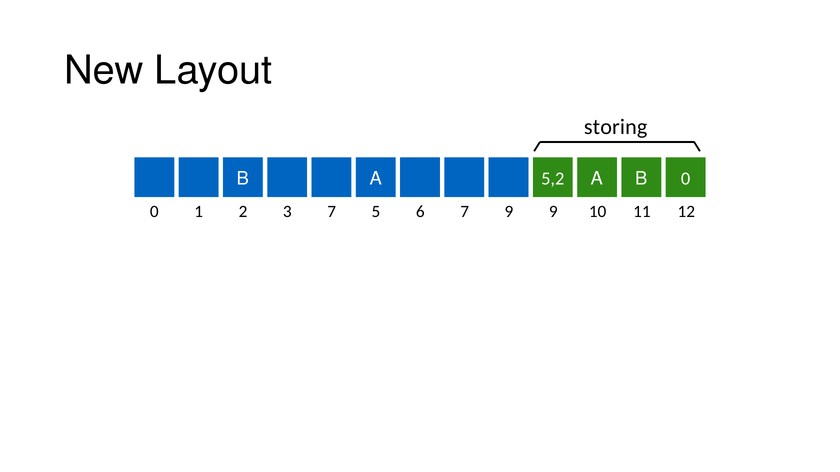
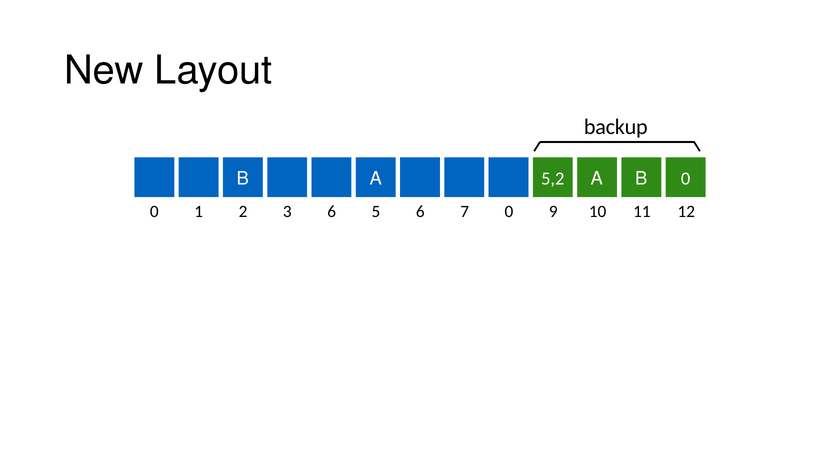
storing: storing -> backup
3 7: 7 -> 6
7 9: 9 -> 0
